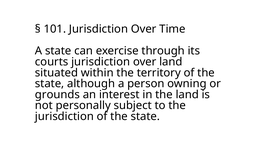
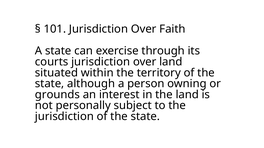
Time: Time -> Faith
